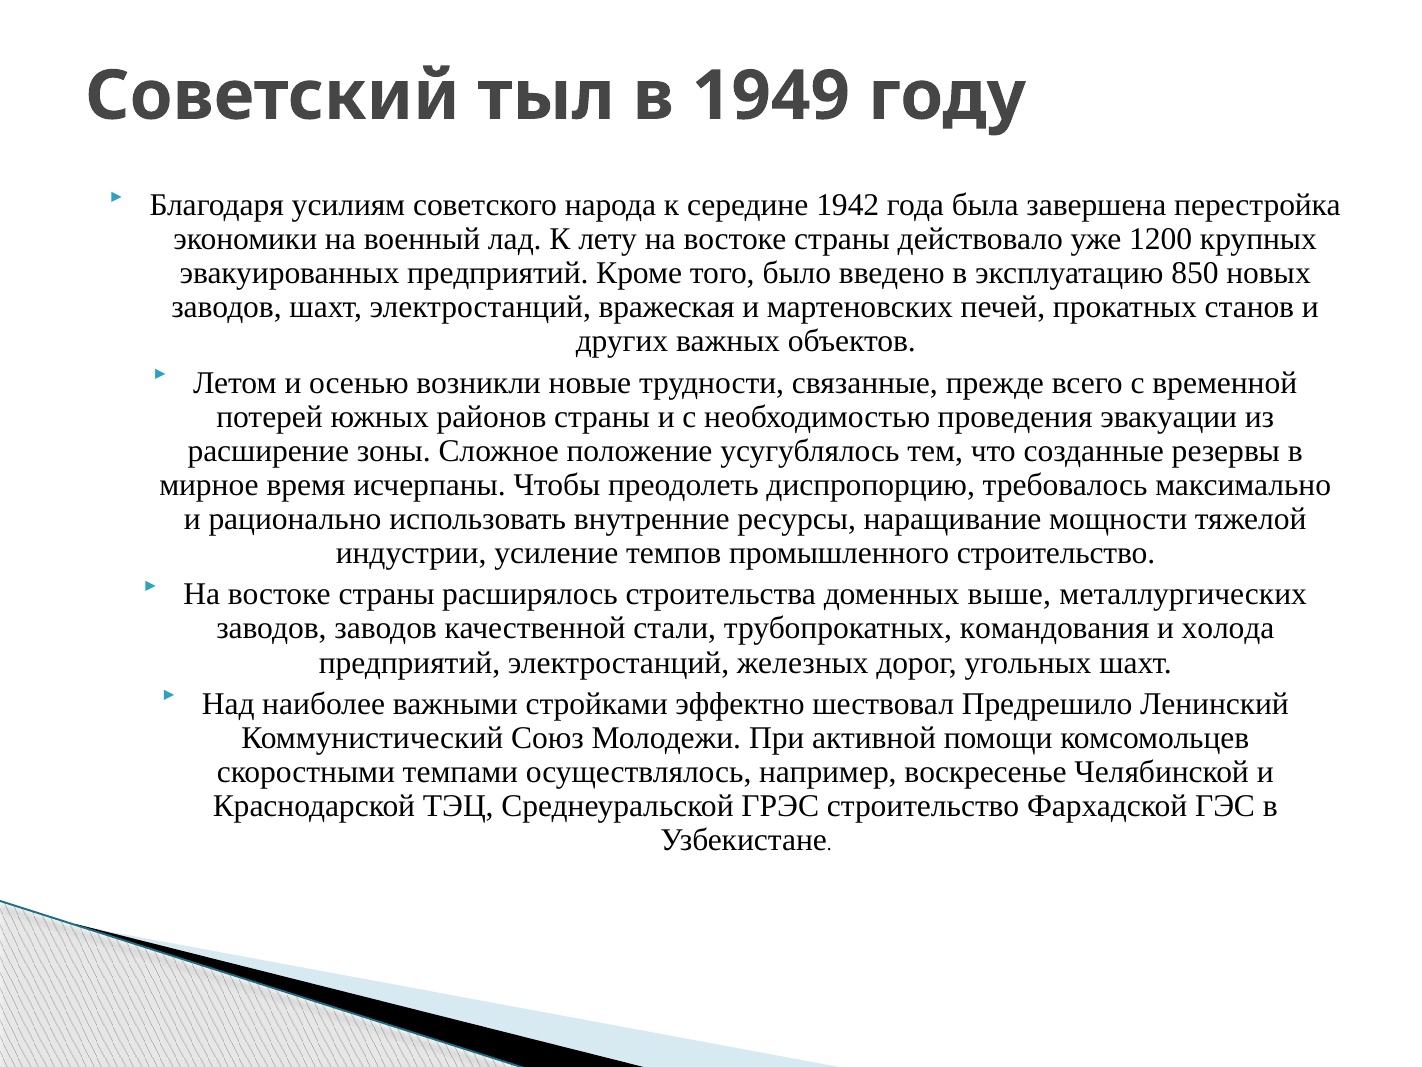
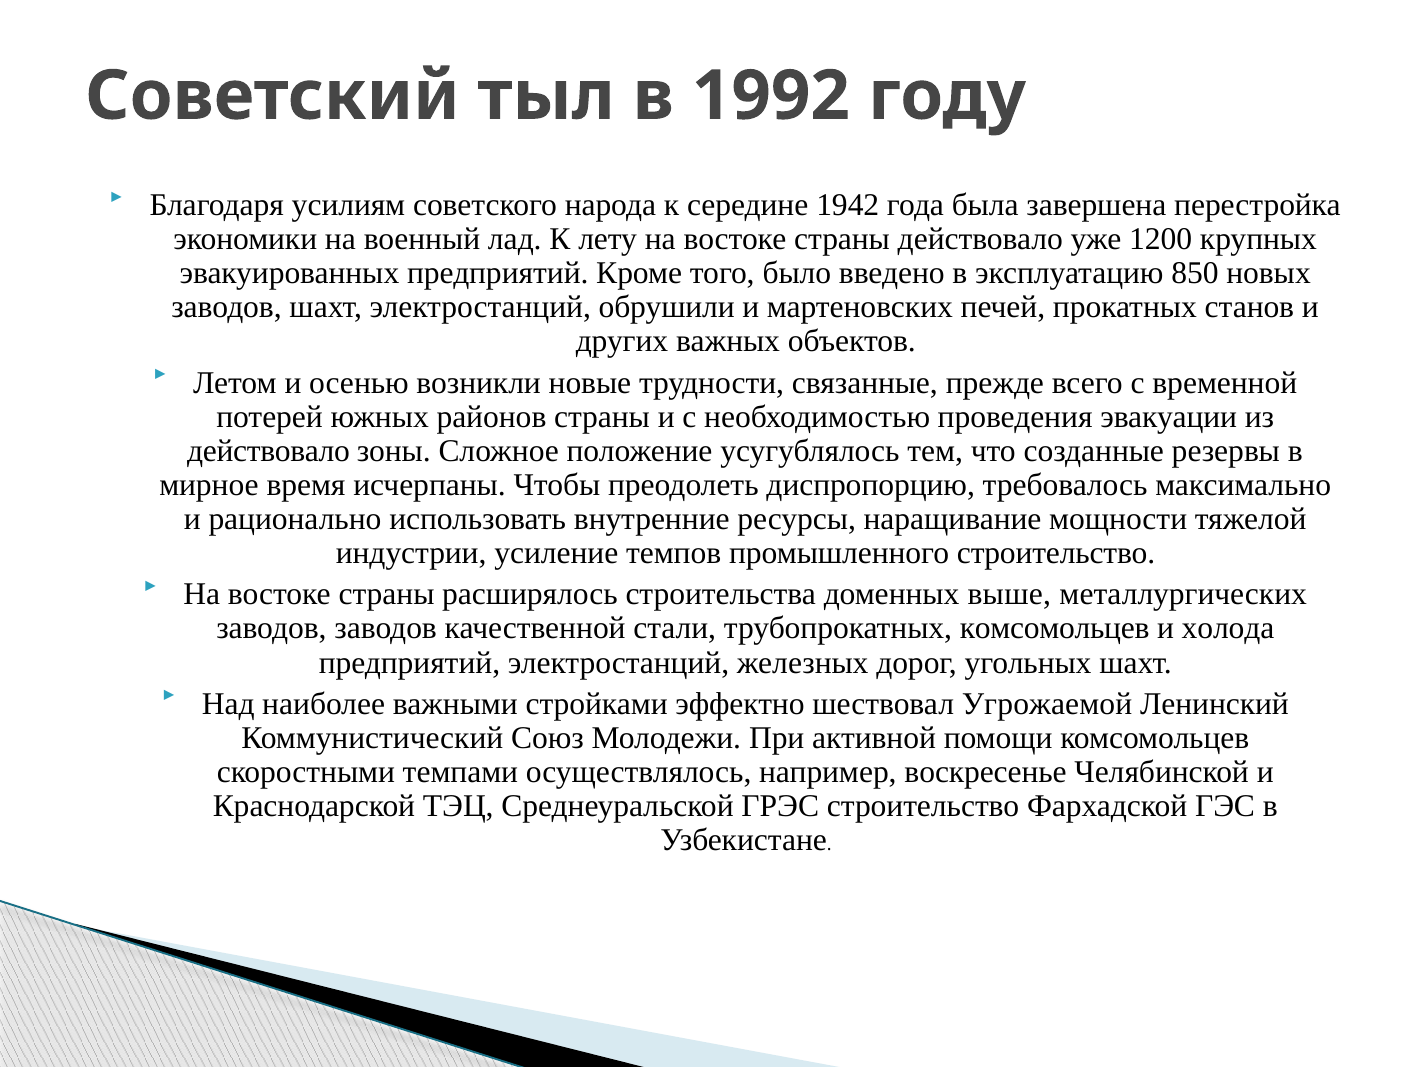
1949: 1949 -> 1992
вражеская: вражеская -> обрушили
расширение at (268, 451): расширение -> действовало
трубопрокатных командования: командования -> комсомольцев
Предрешило: Предрешило -> Угрожаемой
